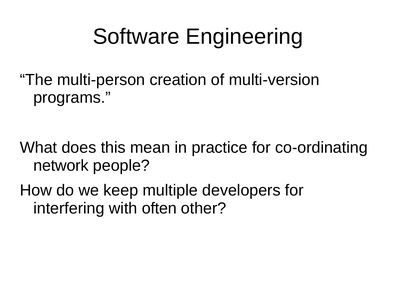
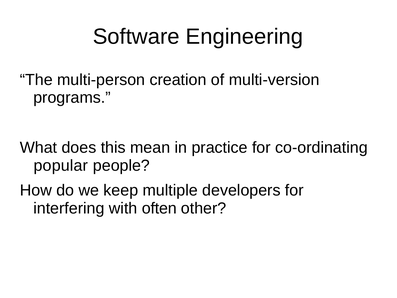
network: network -> popular
